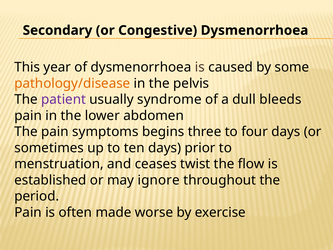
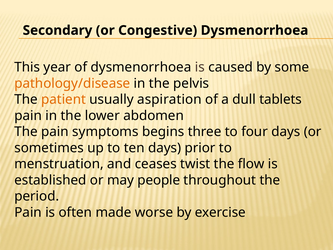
patient colour: purple -> orange
syndrome: syndrome -> aspiration
bleeds: bleeds -> tablets
ignore: ignore -> people
